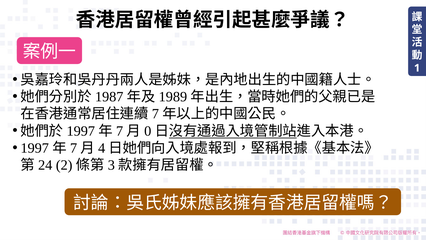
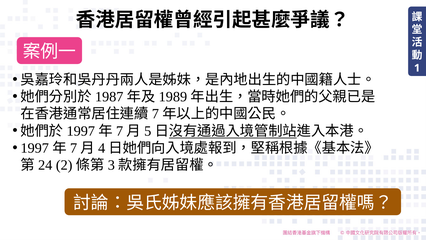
0: 0 -> 5
